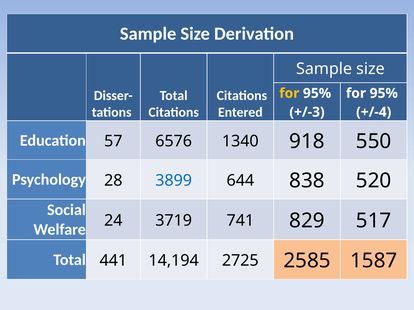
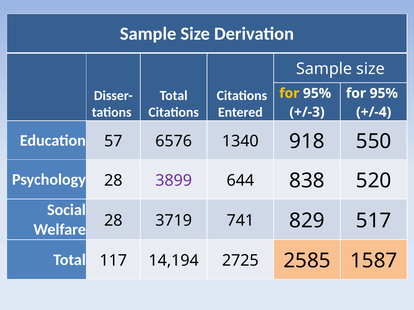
3899 colour: blue -> purple
Welfare 24: 24 -> 28
441: 441 -> 117
